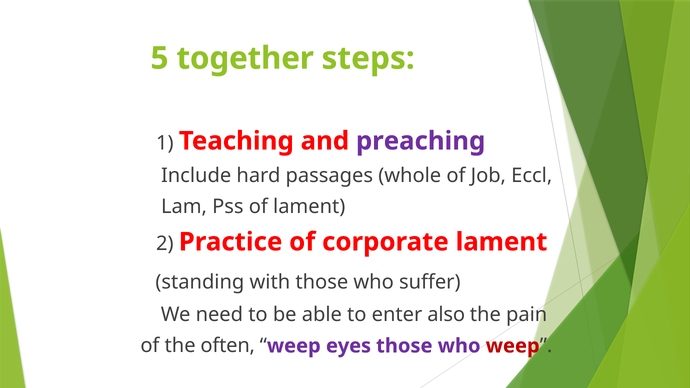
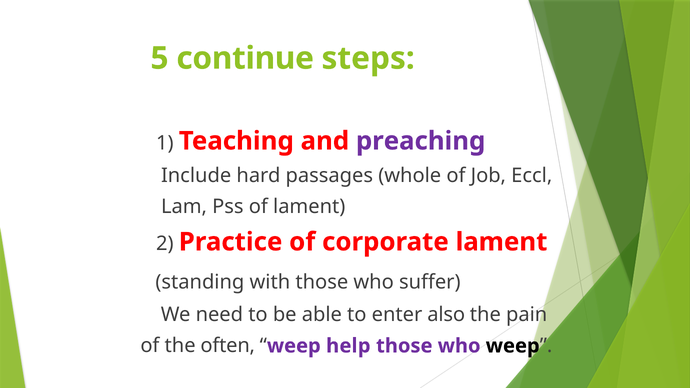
together: together -> continue
eyes: eyes -> help
weep at (513, 346) colour: red -> black
